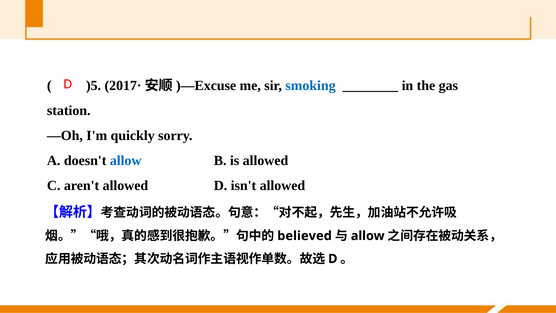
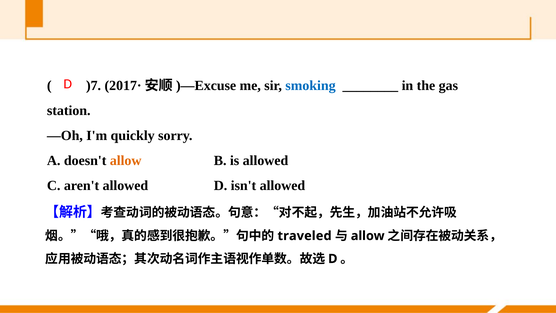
)5: )5 -> )7
allow at (126, 161) colour: blue -> orange
believed: believed -> traveled
